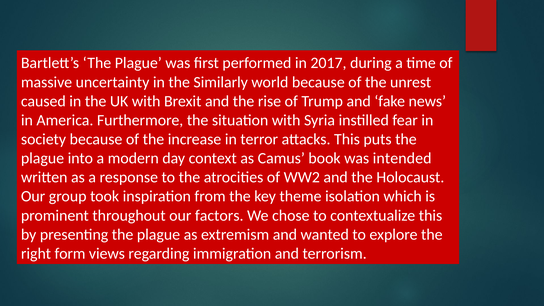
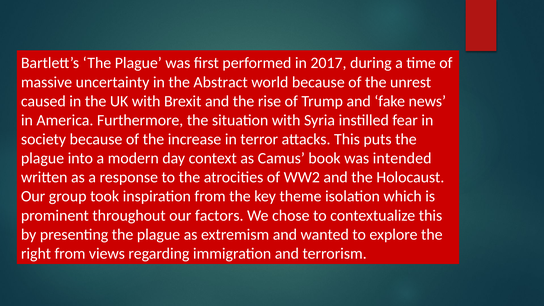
Similarly: Similarly -> Abstract
right form: form -> from
